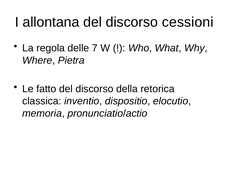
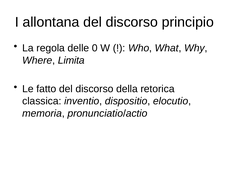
cessioni: cessioni -> principio
7: 7 -> 0
Pietra: Pietra -> Limita
